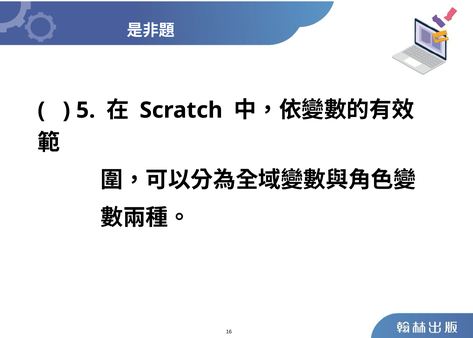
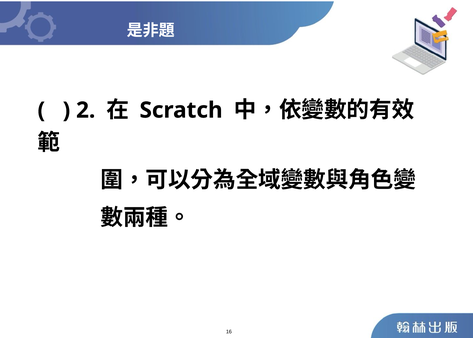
5: 5 -> 2
